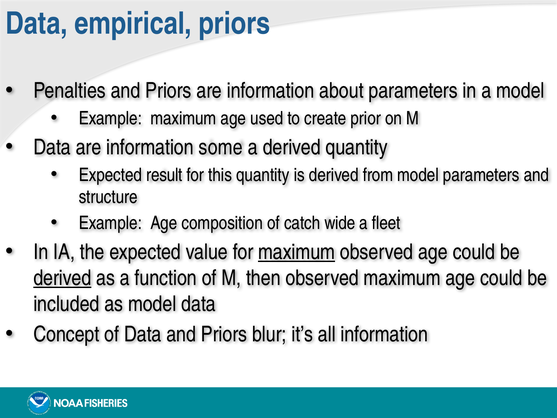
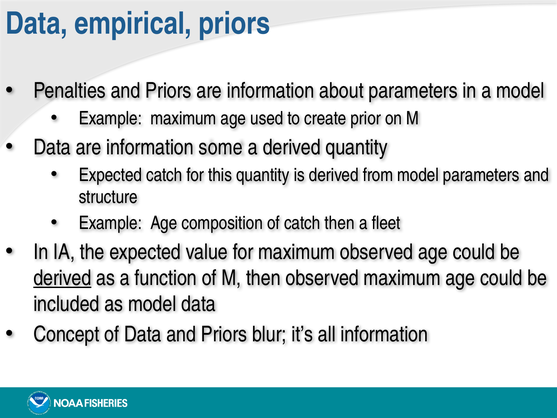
Expected result: result -> catch
catch wide: wide -> then
maximum at (297, 252) underline: present -> none
